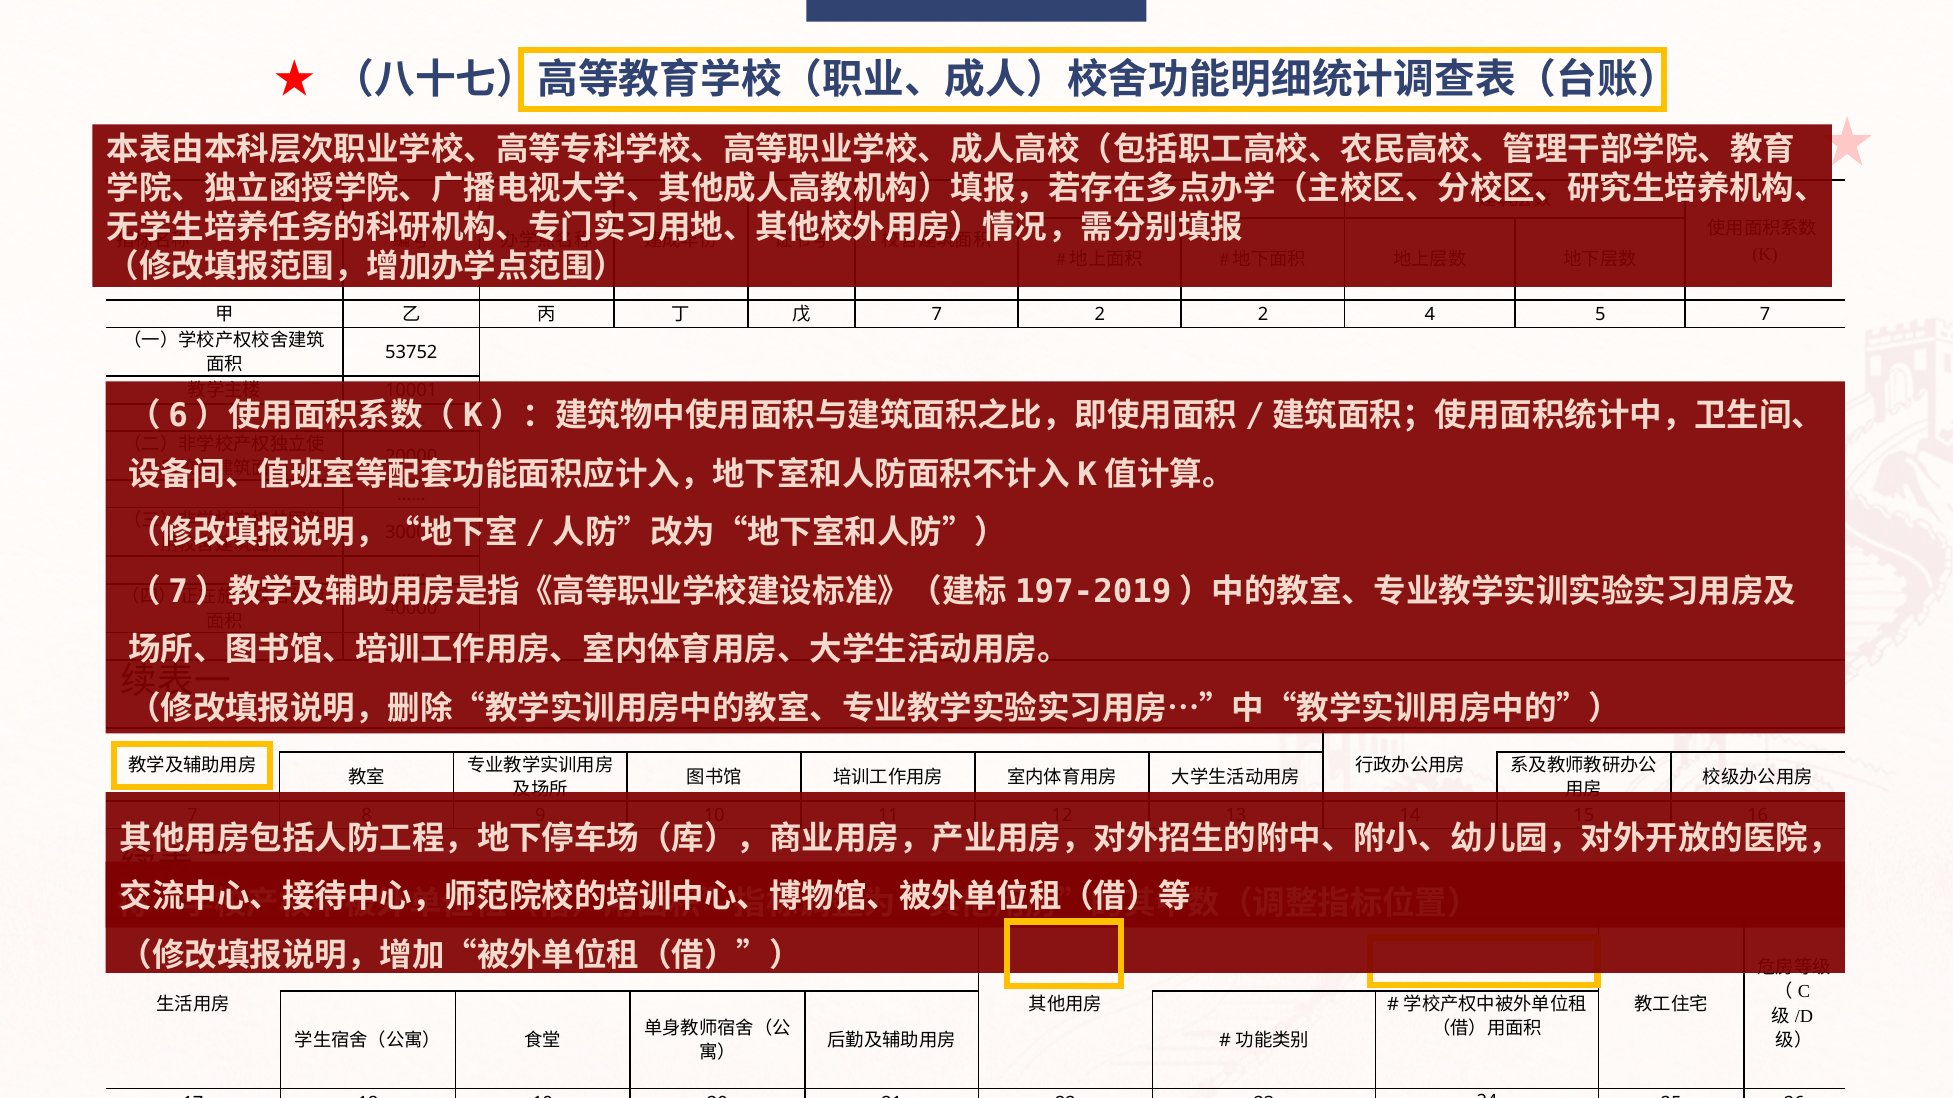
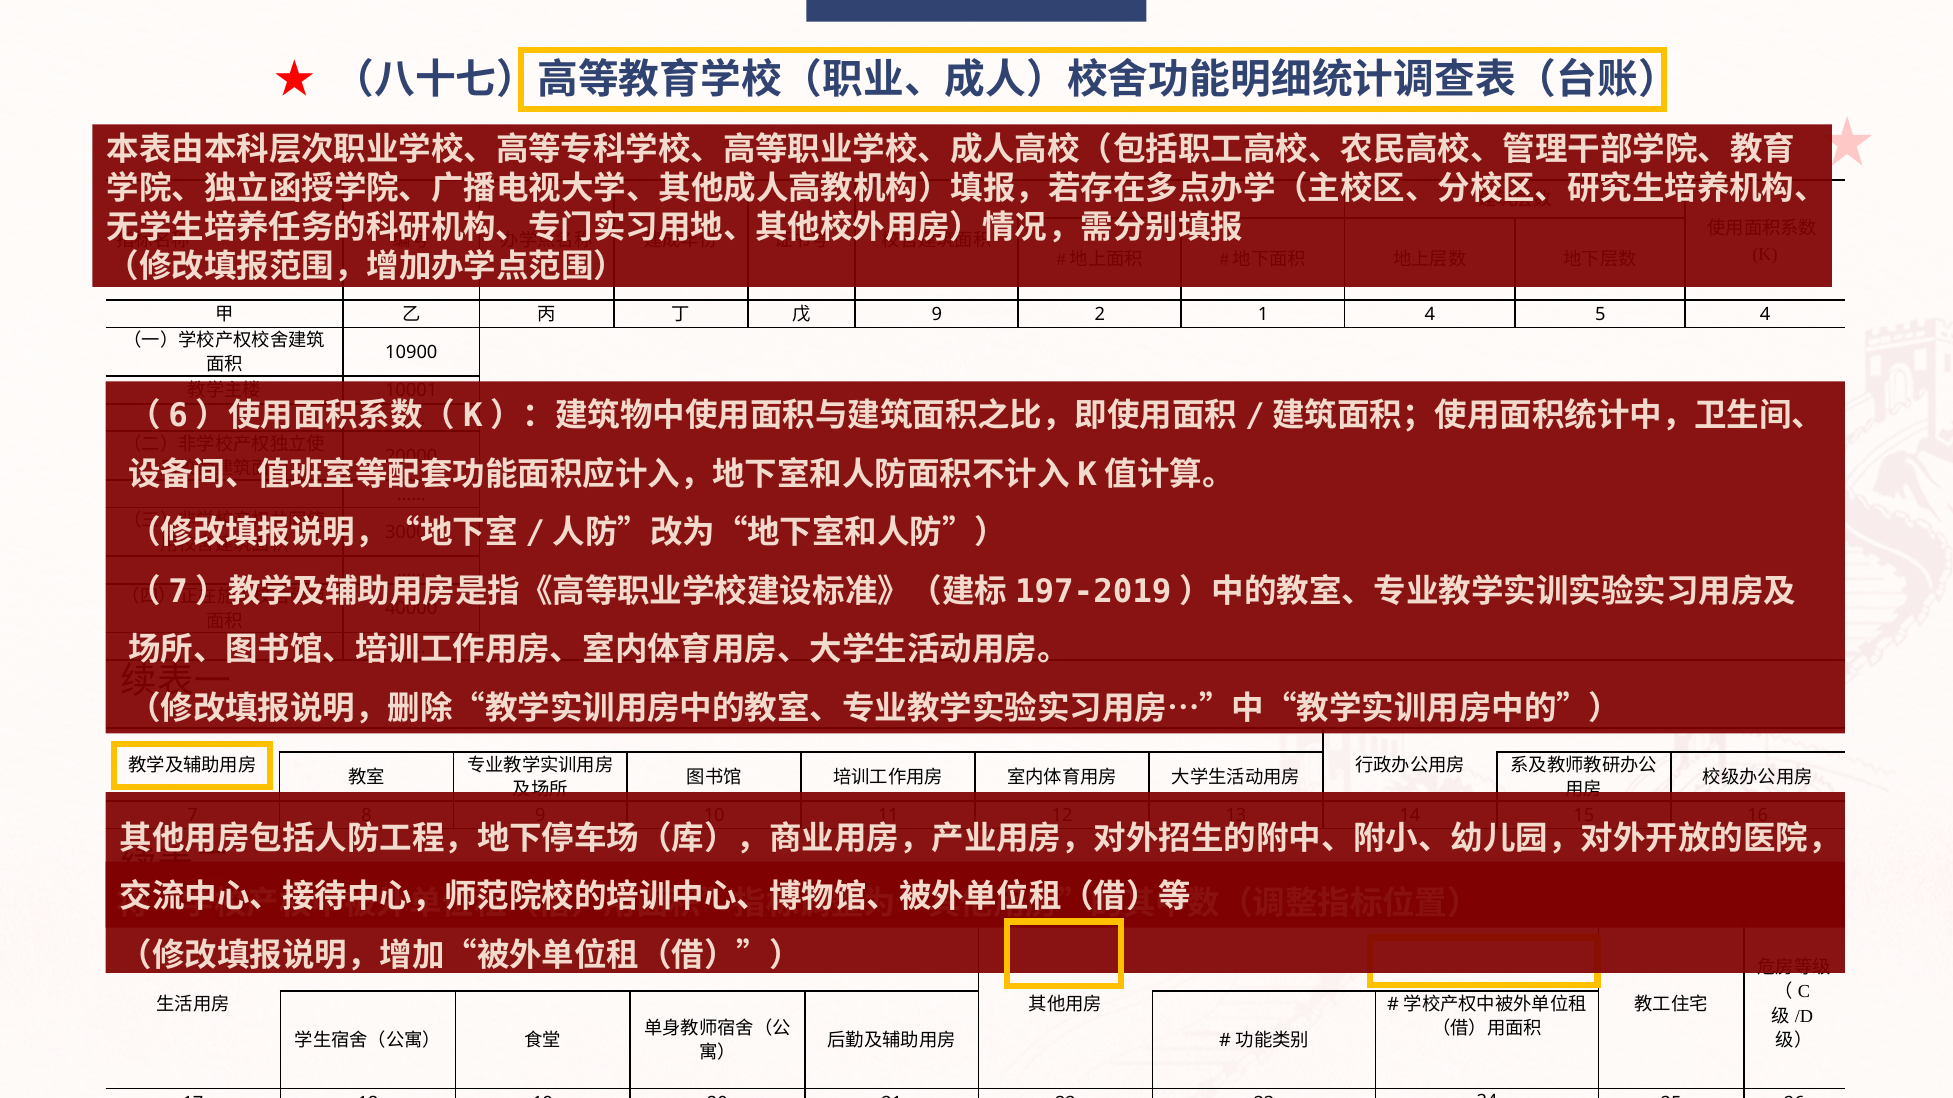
7 at (937, 315): 7 -> 9
2 2: 2 -> 1
5 7: 7 -> 4
53752: 53752 -> 10900
